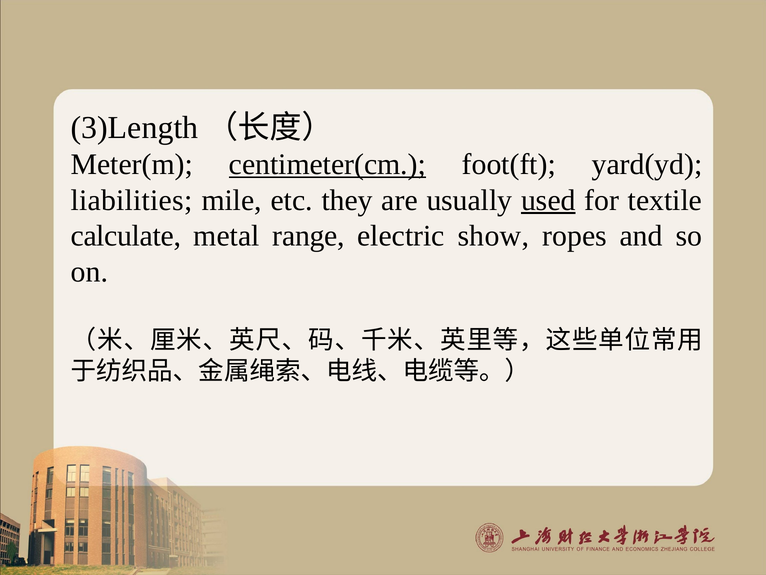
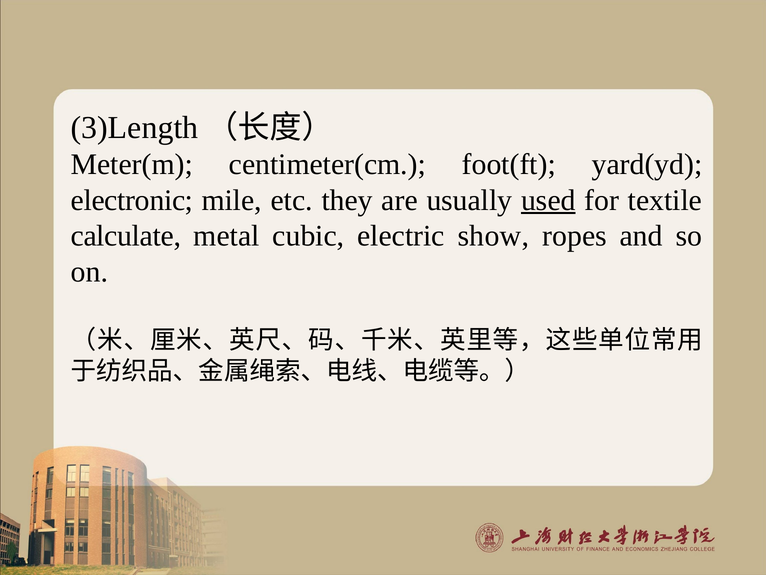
centimeter(cm underline: present -> none
liabilities: liabilities -> electronic
range: range -> cubic
